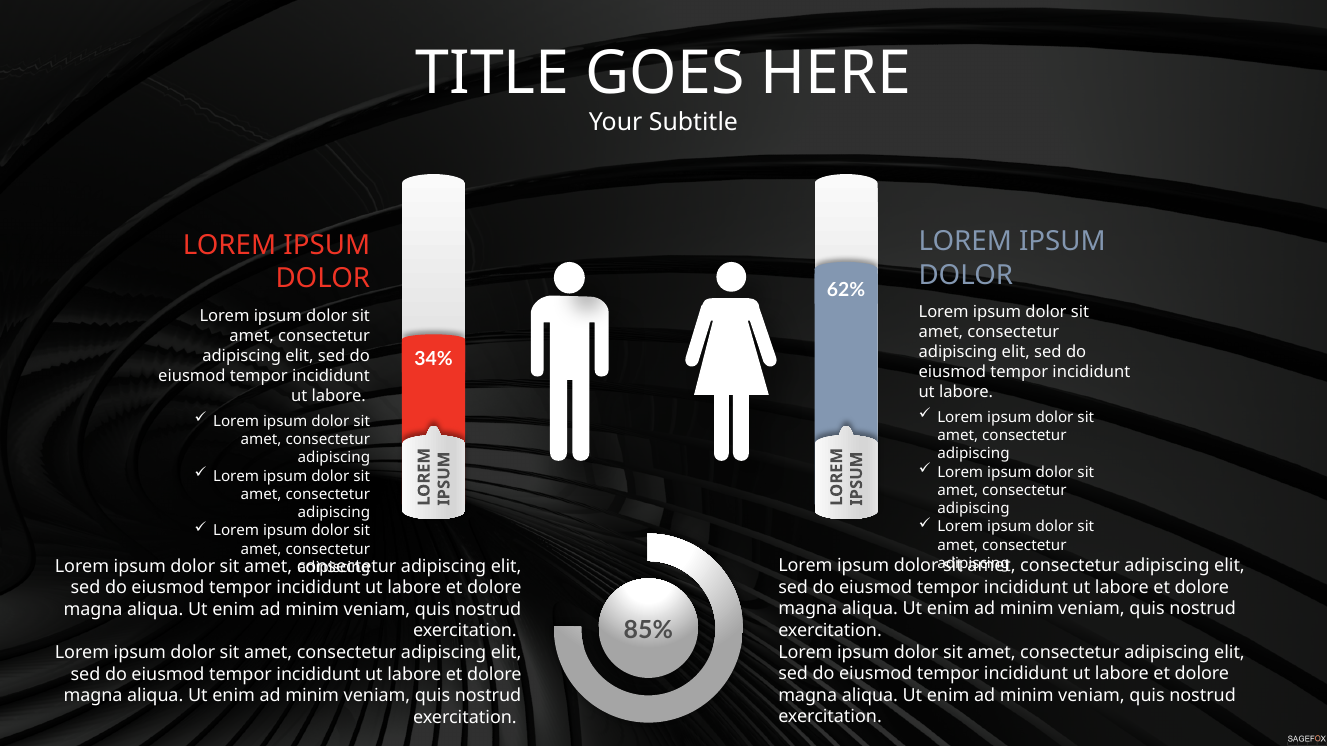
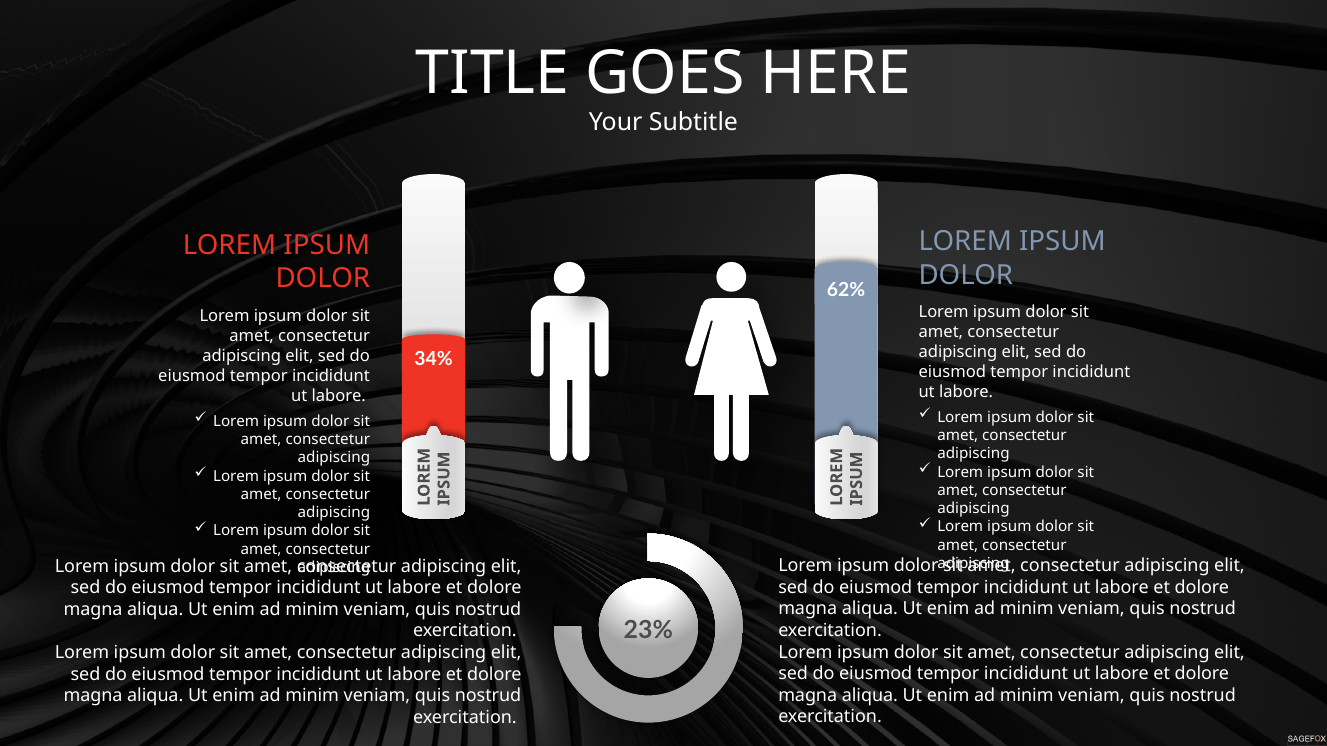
85%: 85% -> 23%
